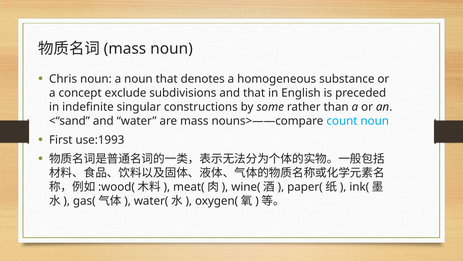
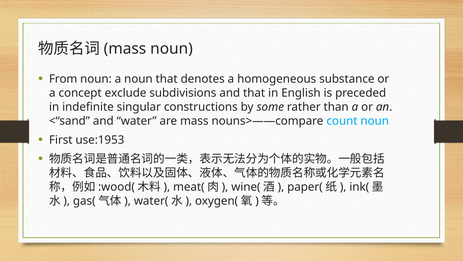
Chris: Chris -> From
use:1993: use:1993 -> use:1953
